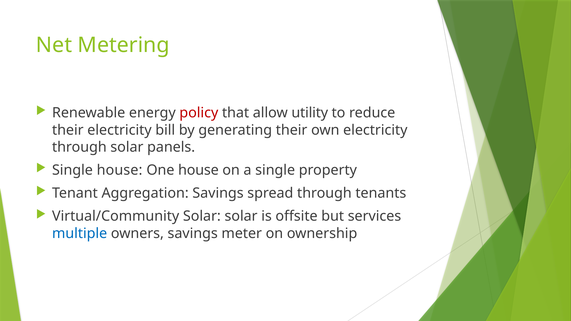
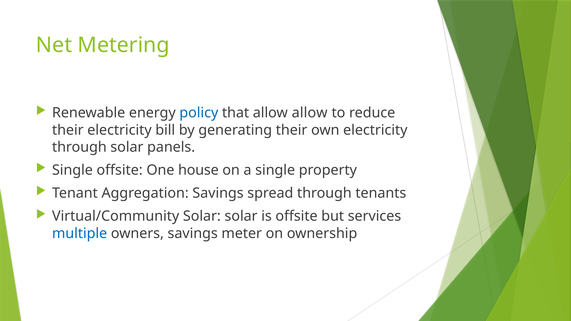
policy colour: red -> blue
allow utility: utility -> allow
Single house: house -> offsite
